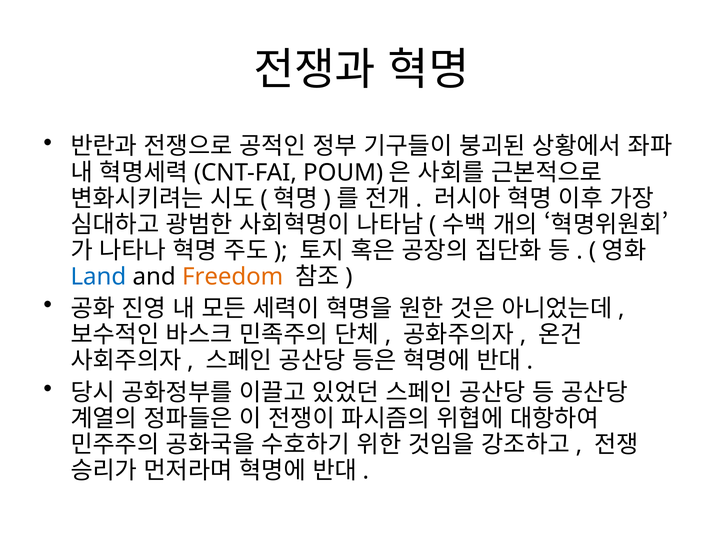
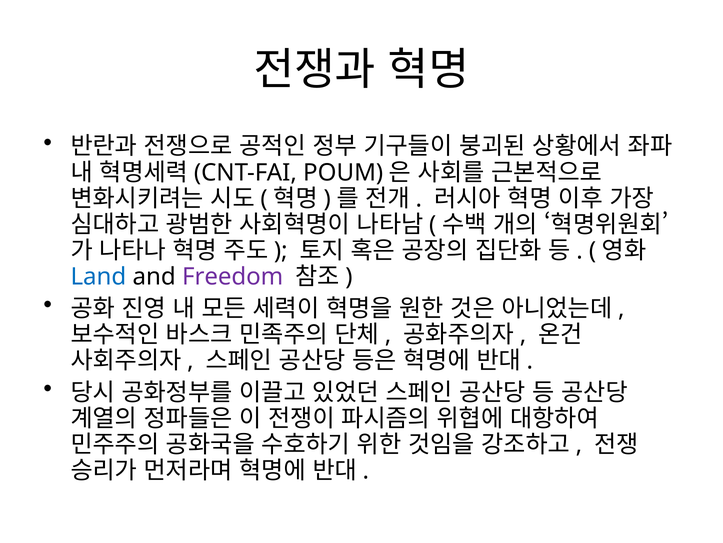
Freedom colour: orange -> purple
